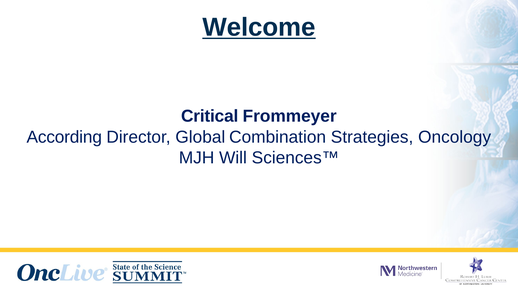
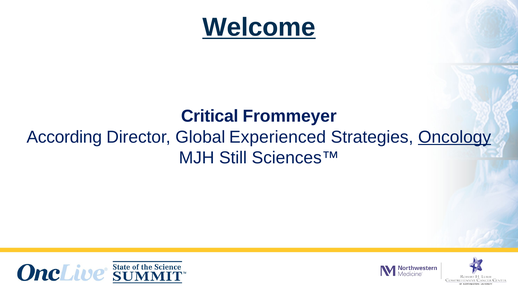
Combination: Combination -> Experienced
Oncology underline: none -> present
Will: Will -> Still
